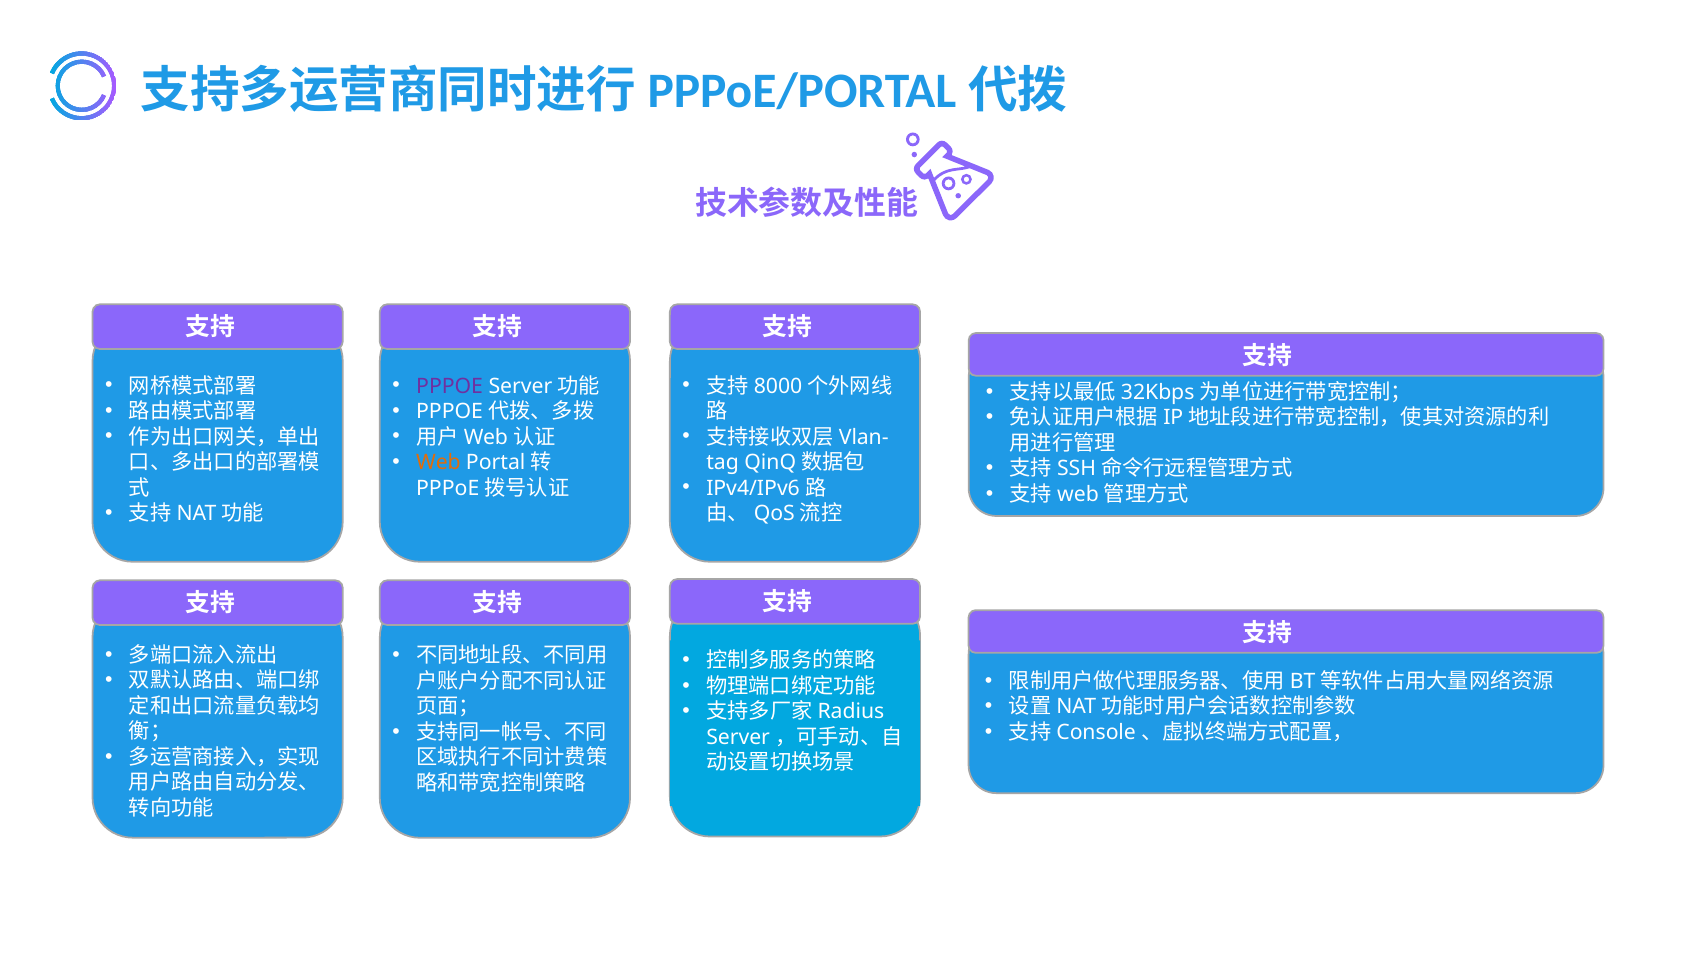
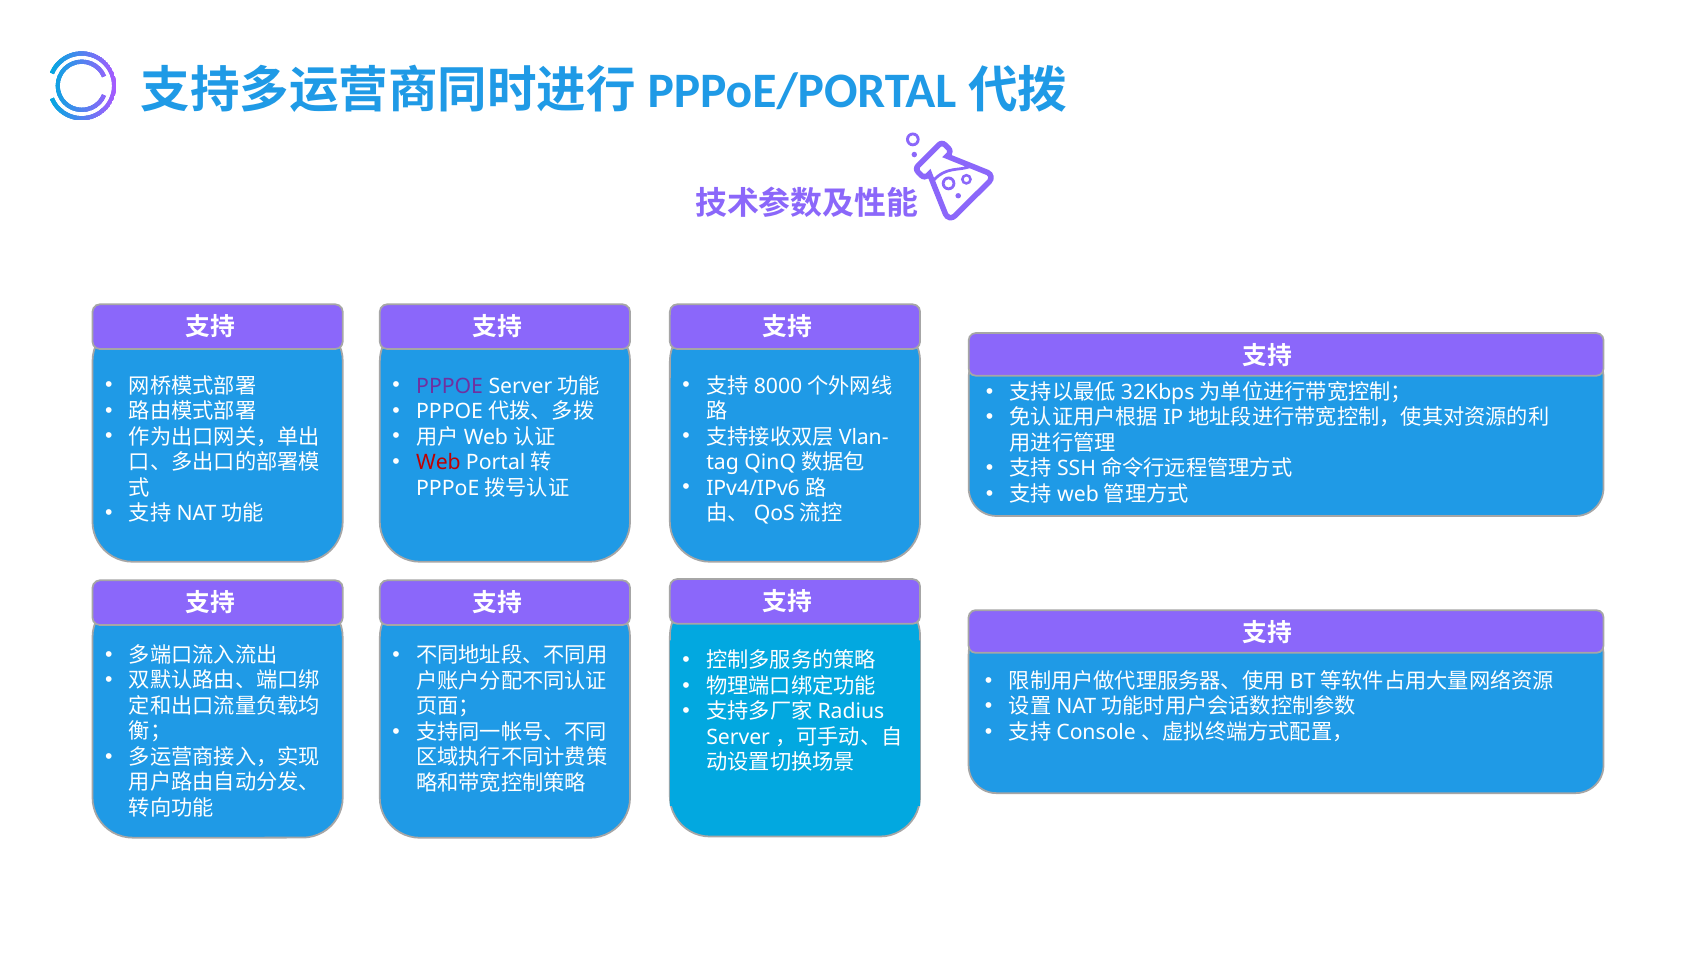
Web colour: orange -> red
